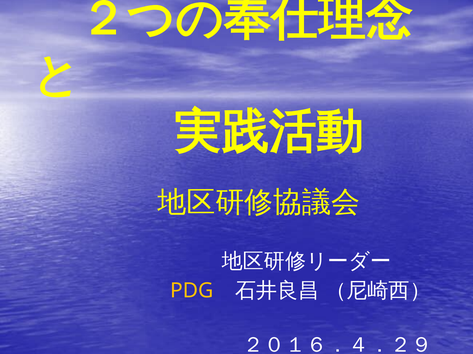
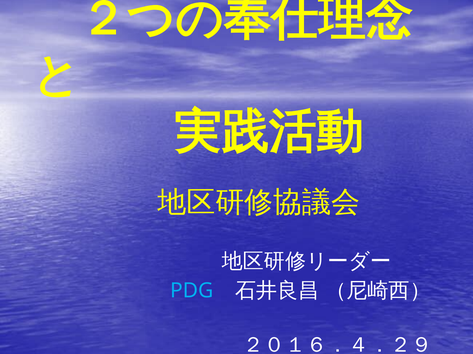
PDG colour: yellow -> light blue
